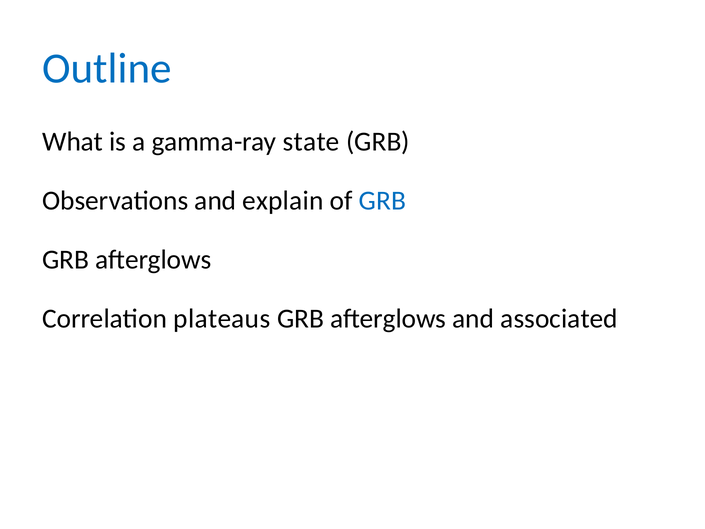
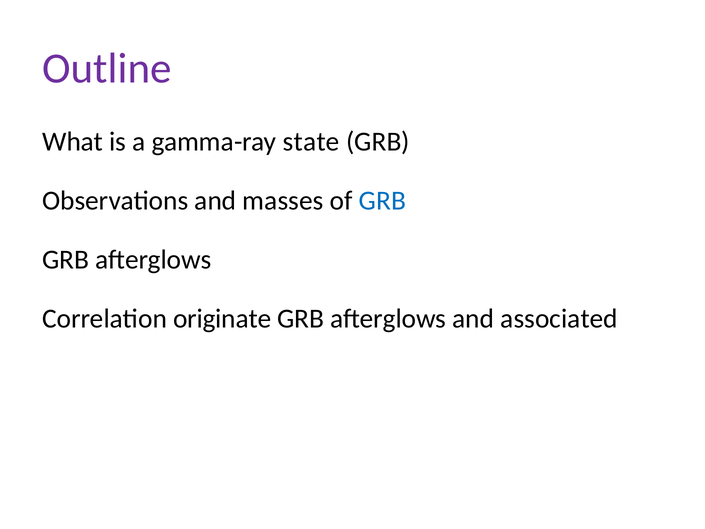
Outline colour: blue -> purple
explain: explain -> masses
plateaus: plateaus -> originate
